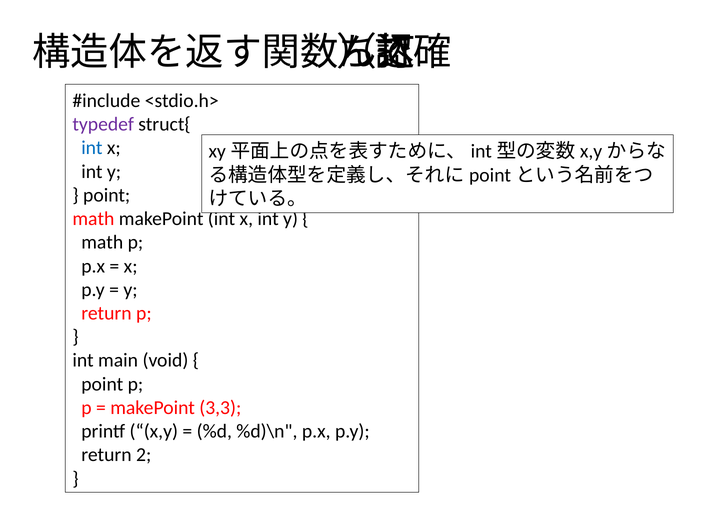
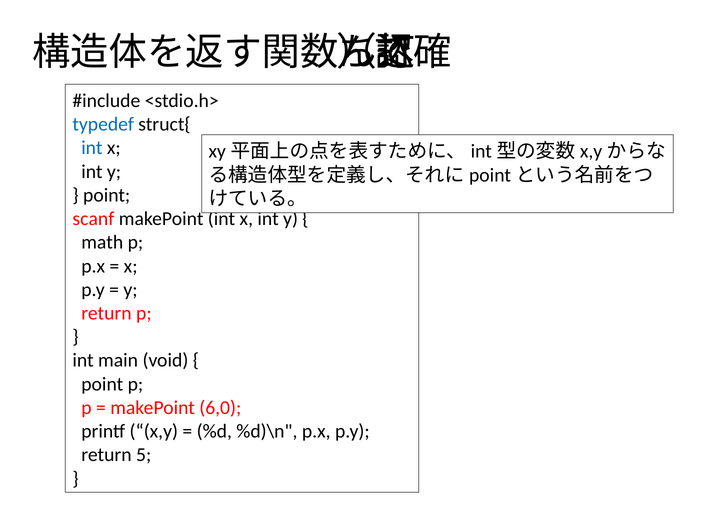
typedef colour: purple -> blue
math at (93, 219): math -> scanf
3,3: 3,3 -> 6,0
2: 2 -> 5
